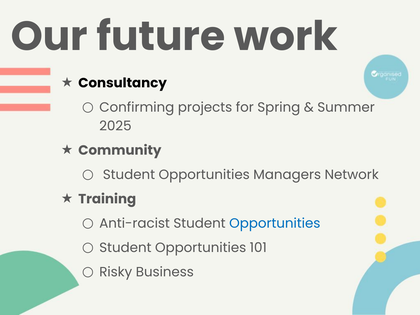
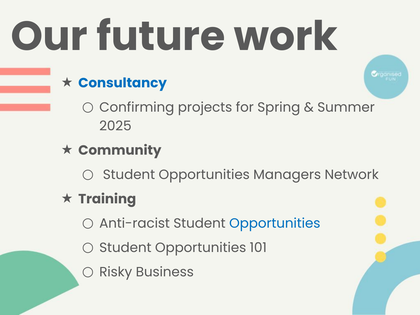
Consultancy colour: black -> blue
